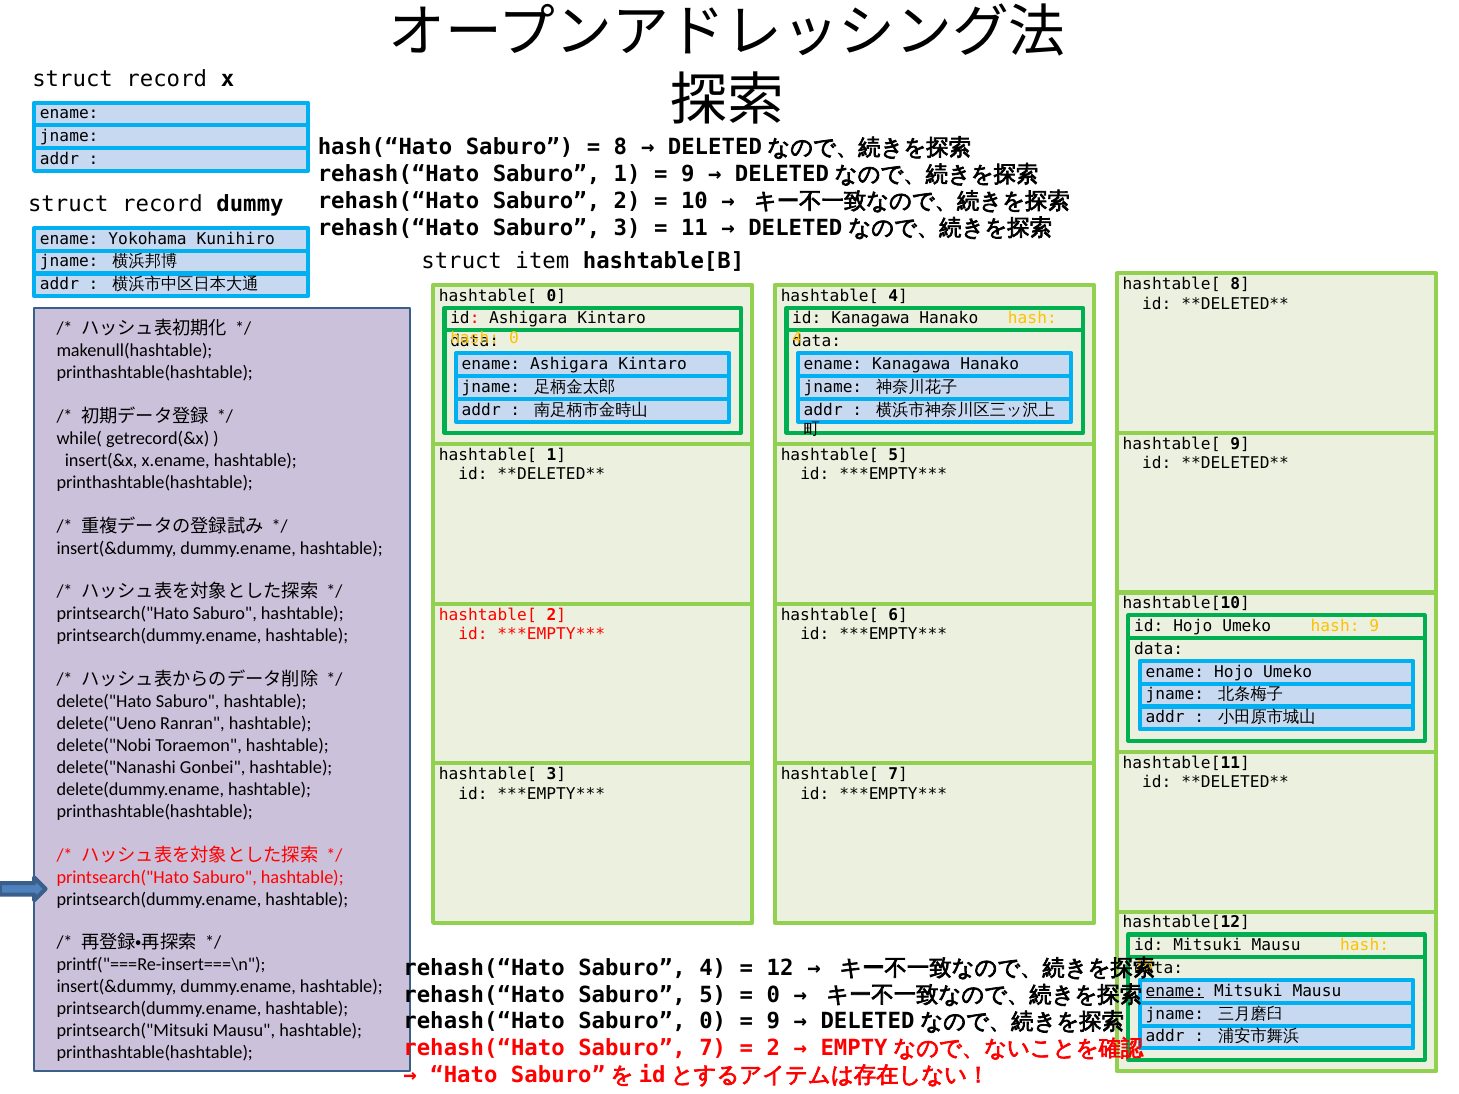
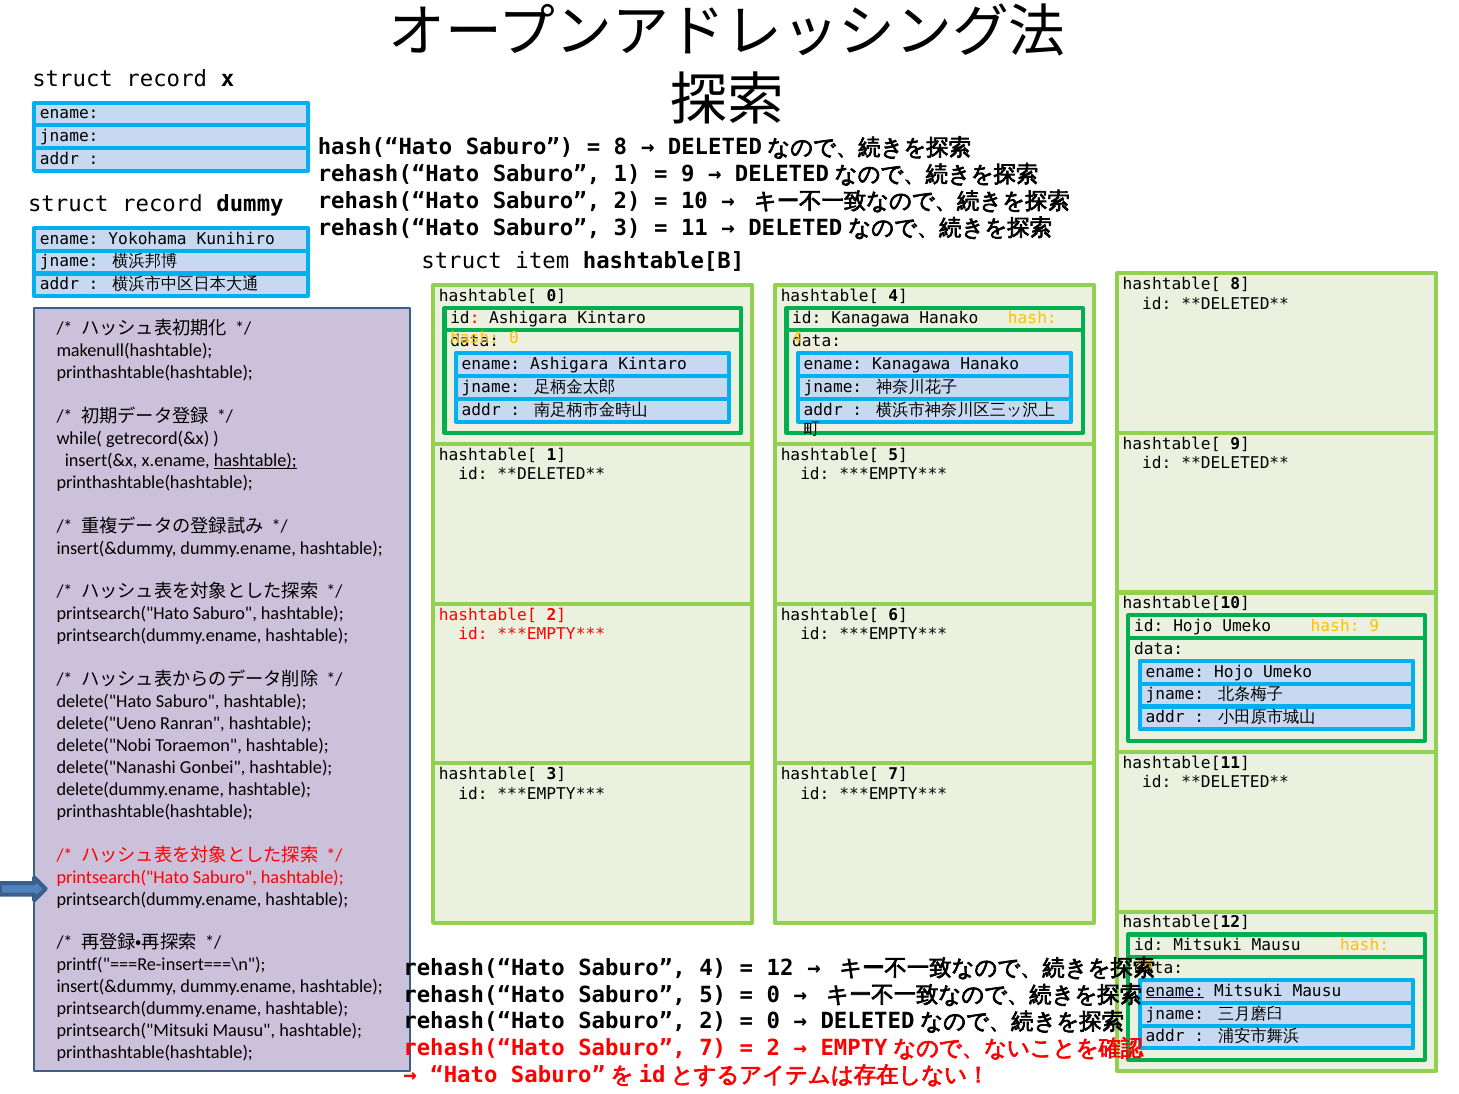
hashtable at (255, 460) underline: none -> present
0 at (713, 1022): 0 -> 2
9 at (773, 1022): 9 -> 0
